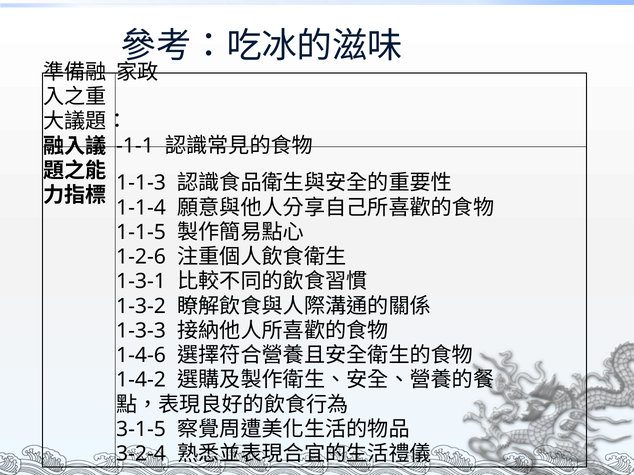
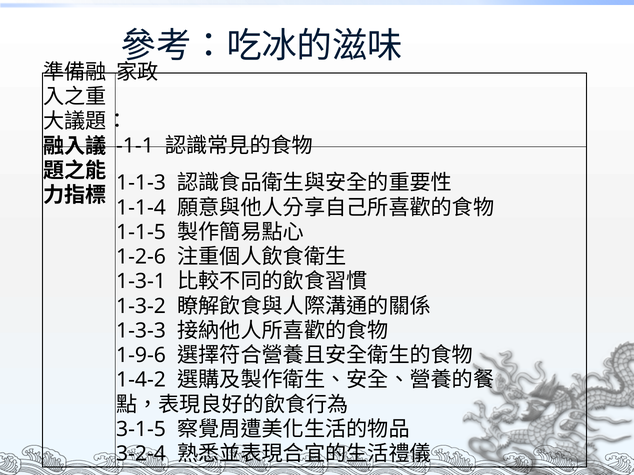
1-4-6: 1-4-6 -> 1-9-6
